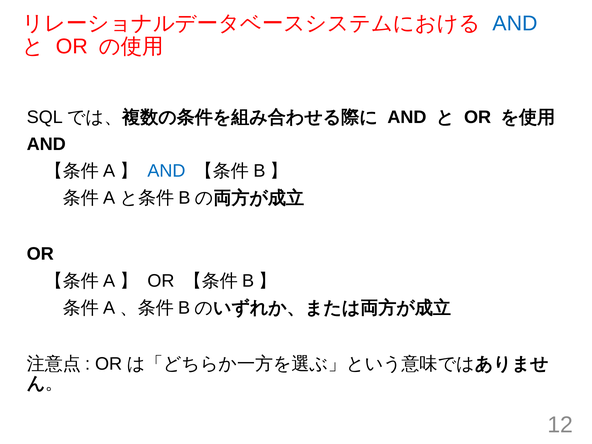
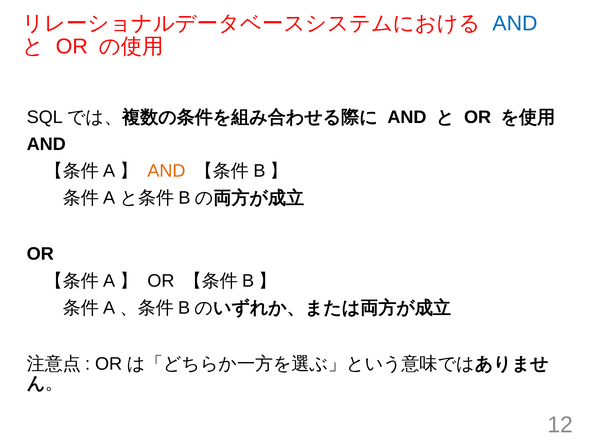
AND at (166, 171) colour: blue -> orange
